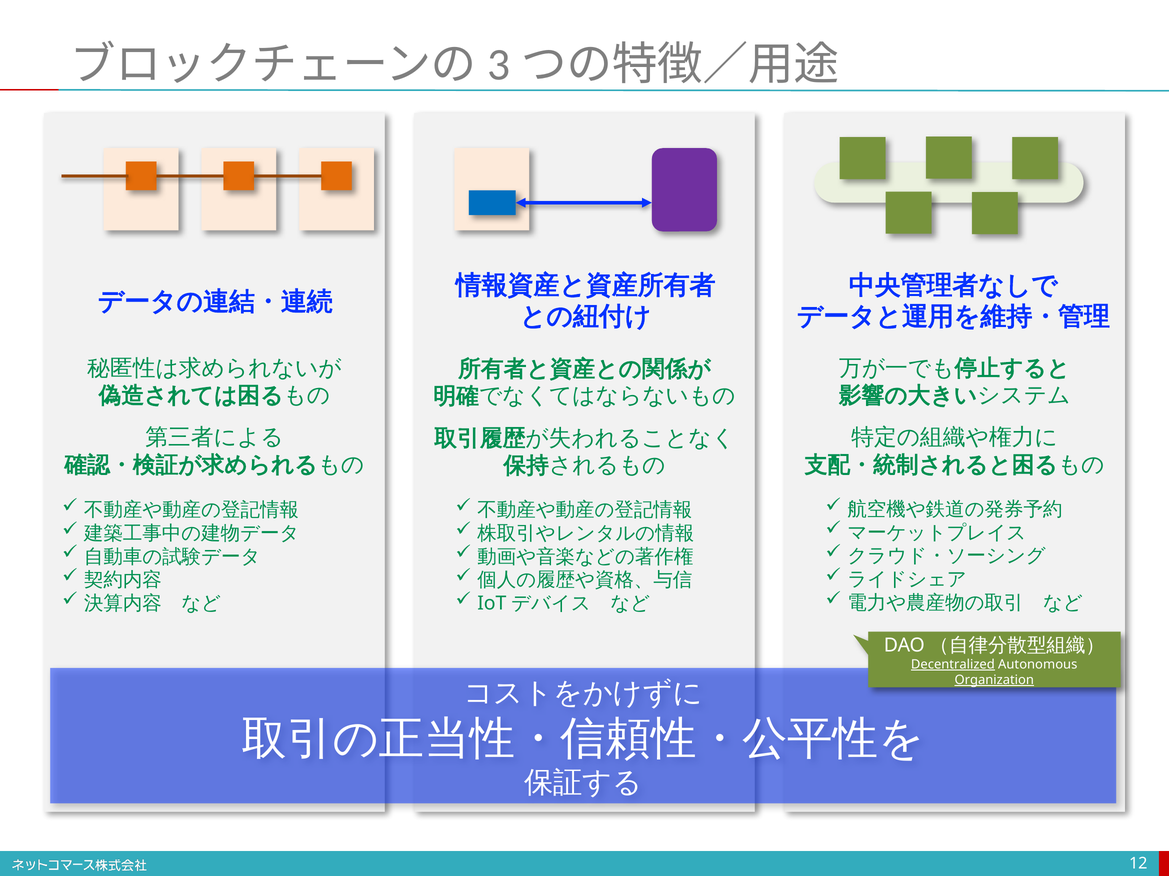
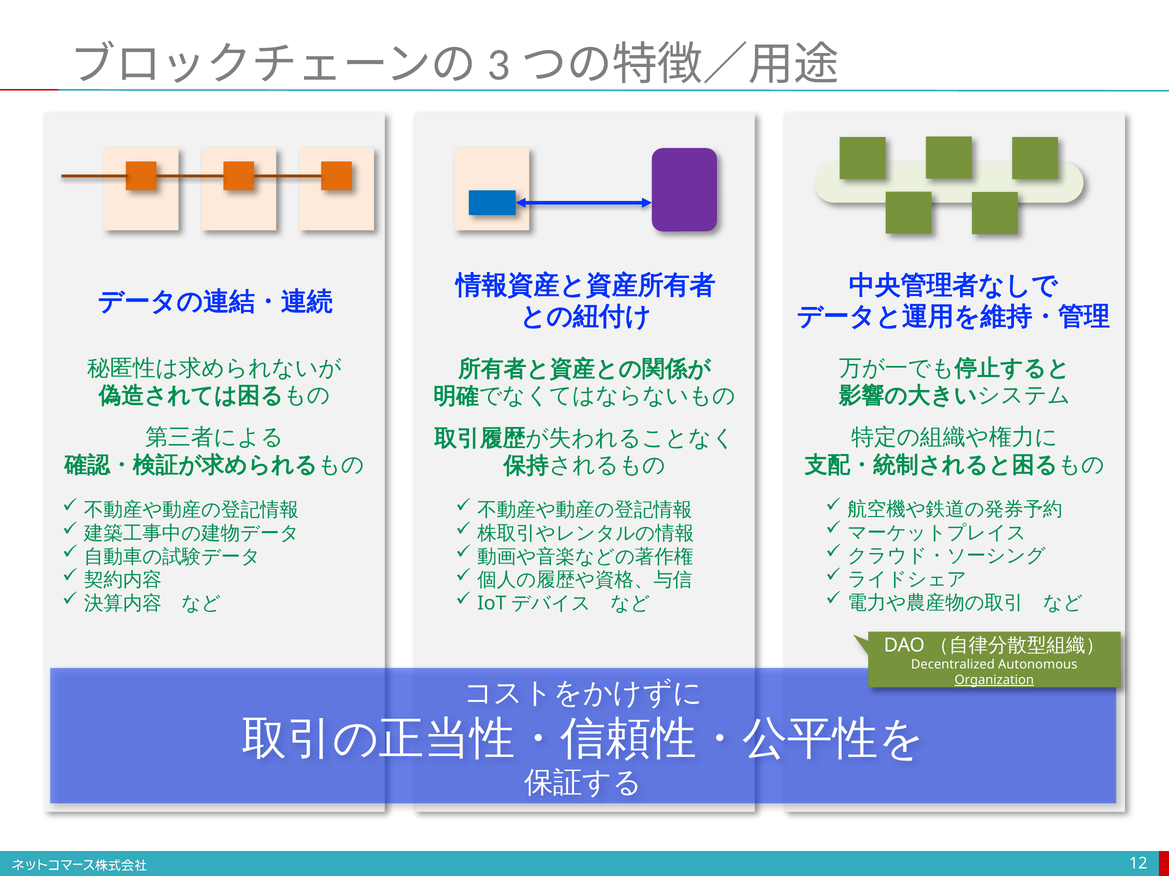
Decentralized underline: present -> none
